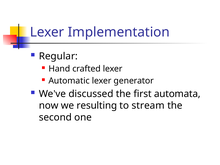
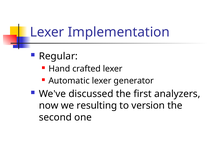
automata: automata -> analyzers
stream: stream -> version
